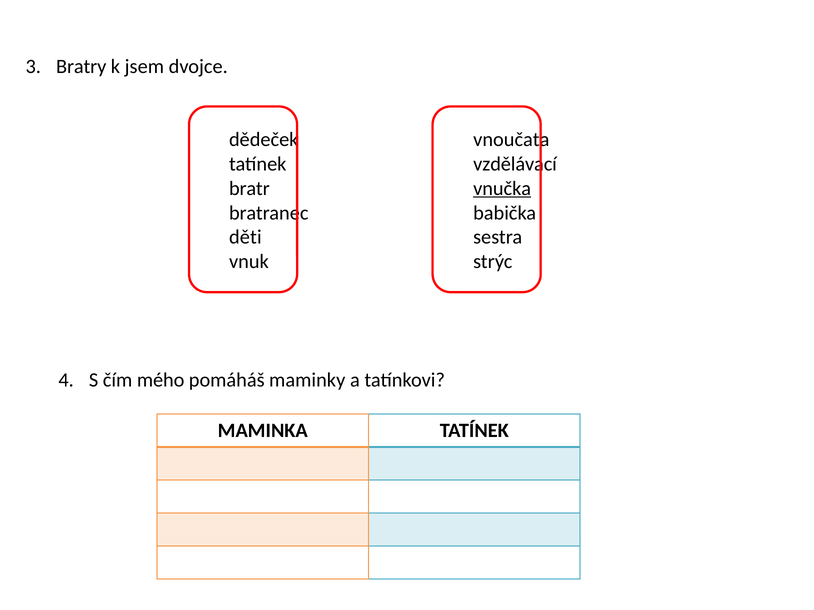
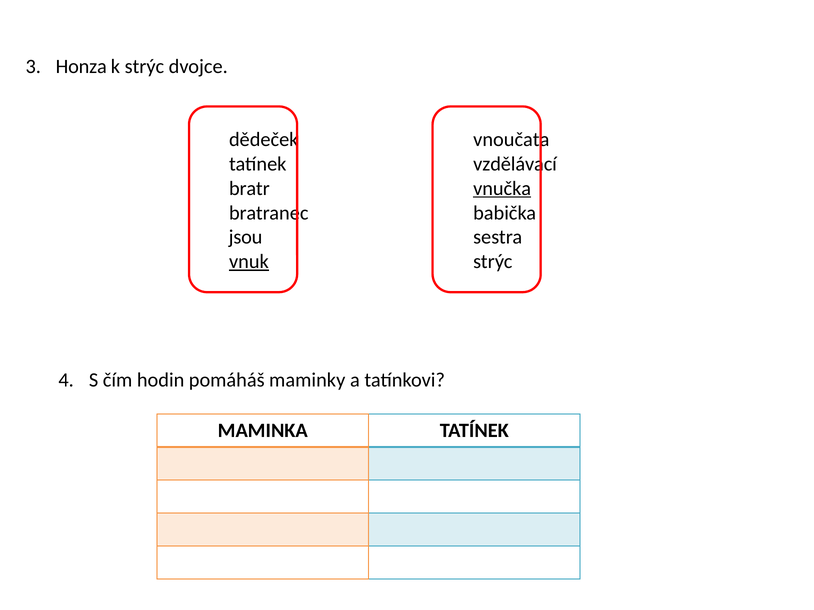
Bratry: Bratry -> Honza
k jsem: jsem -> strýc
děti: děti -> jsou
vnuk underline: none -> present
mého: mého -> hodin
